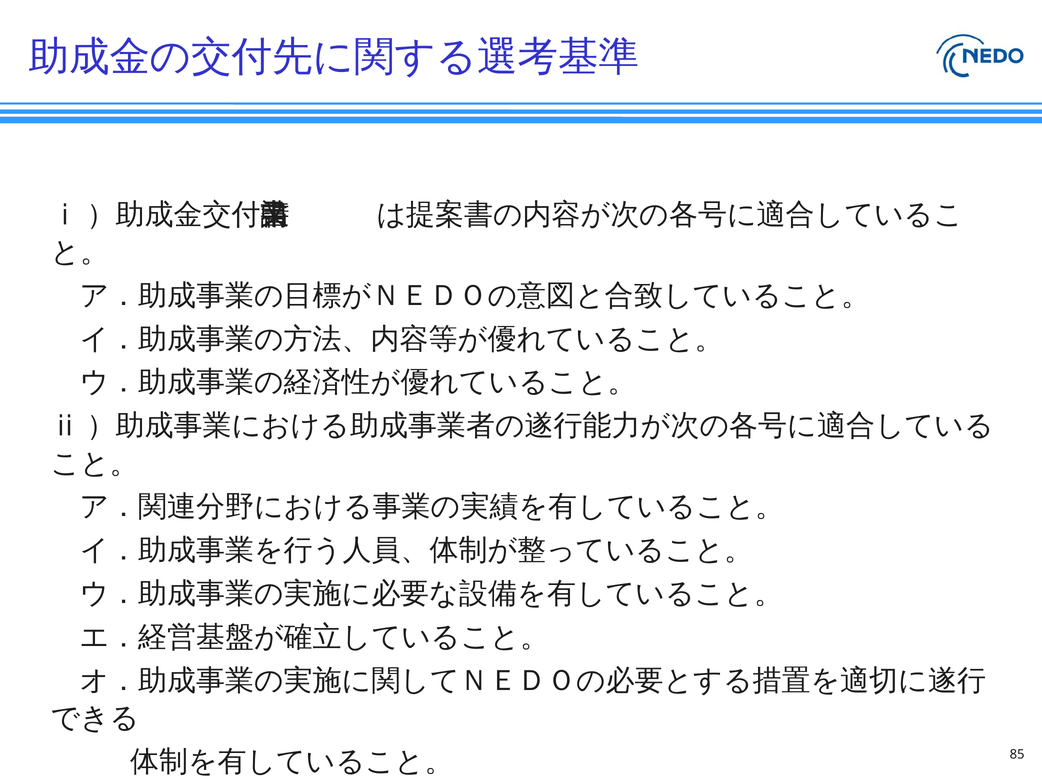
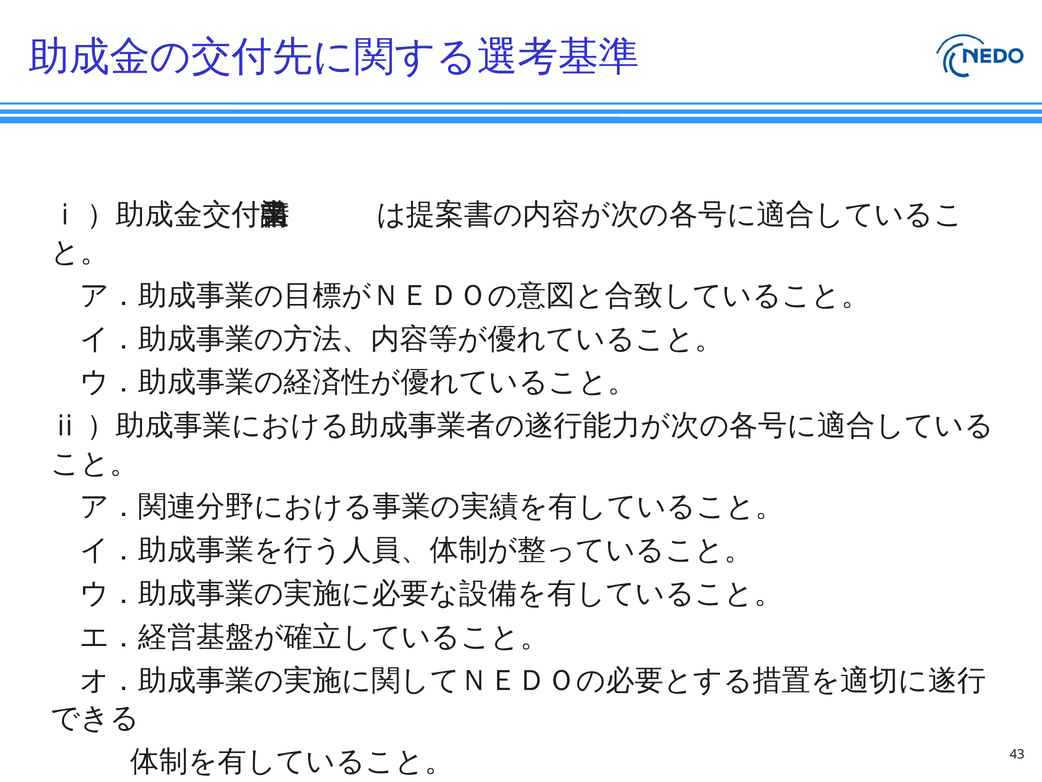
85: 85 -> 43
